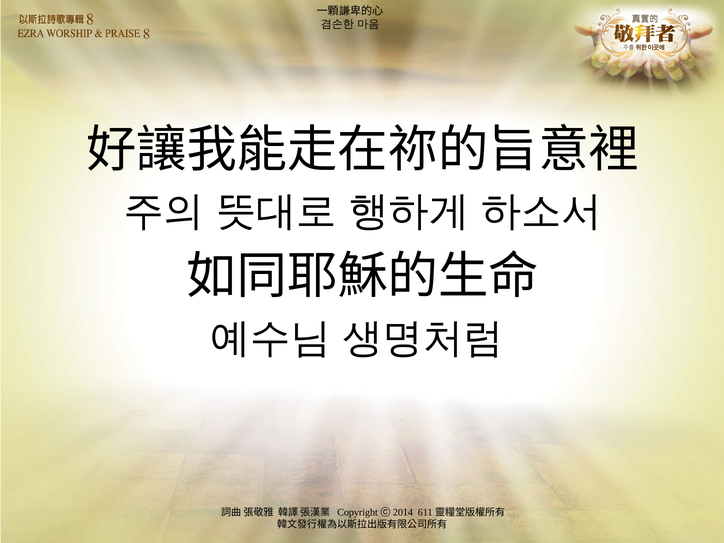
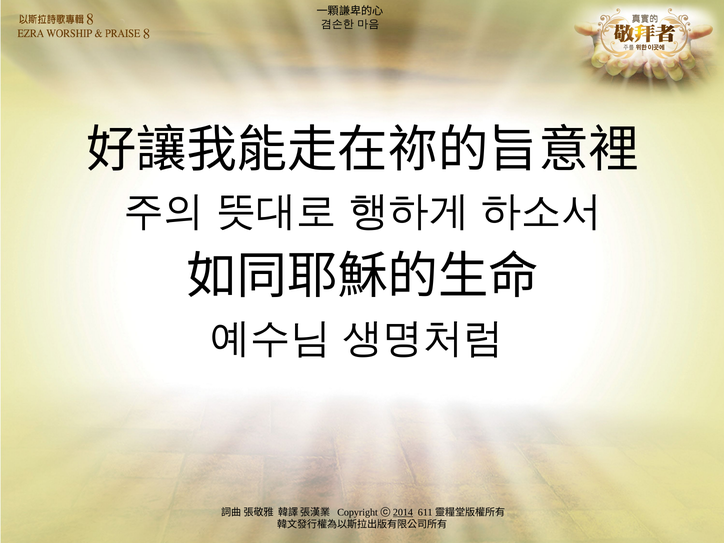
2014 underline: none -> present
